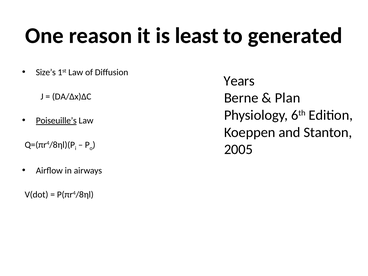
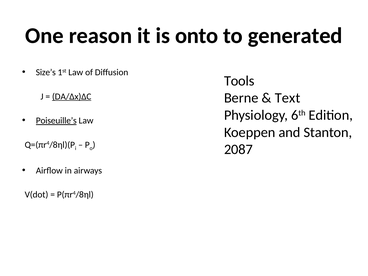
least: least -> onto
Years: Years -> Tools
Plan: Plan -> Text
DA/Δx)ΔC underline: none -> present
2005: 2005 -> 2087
